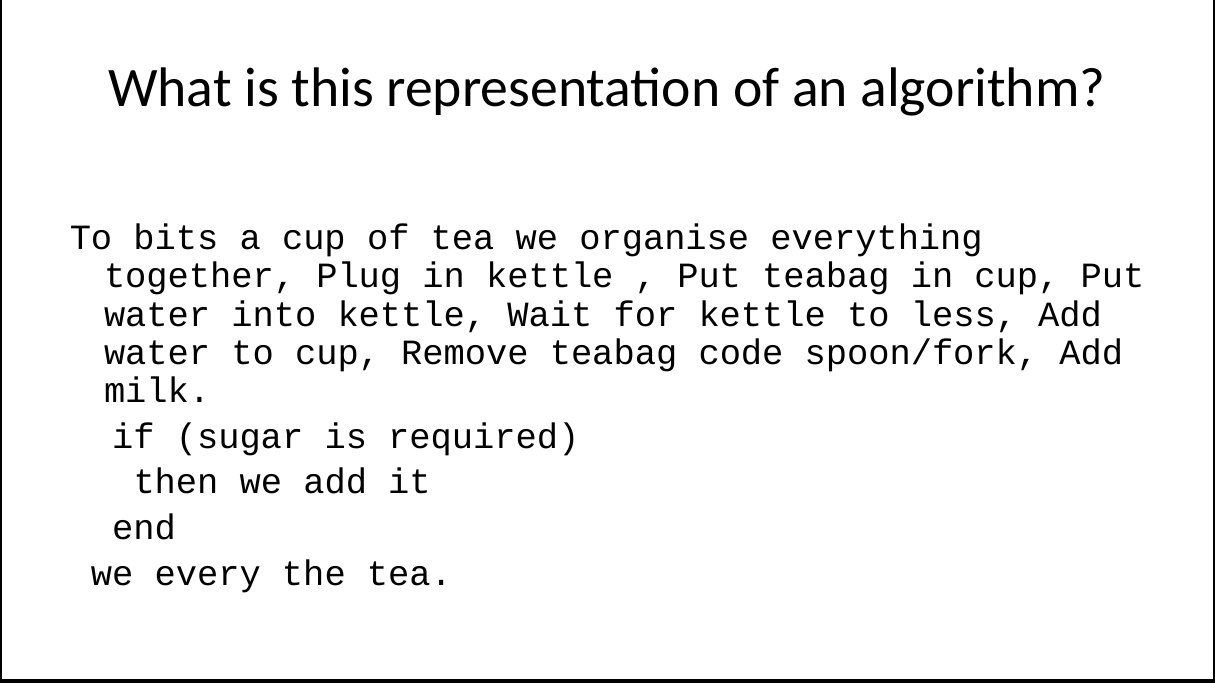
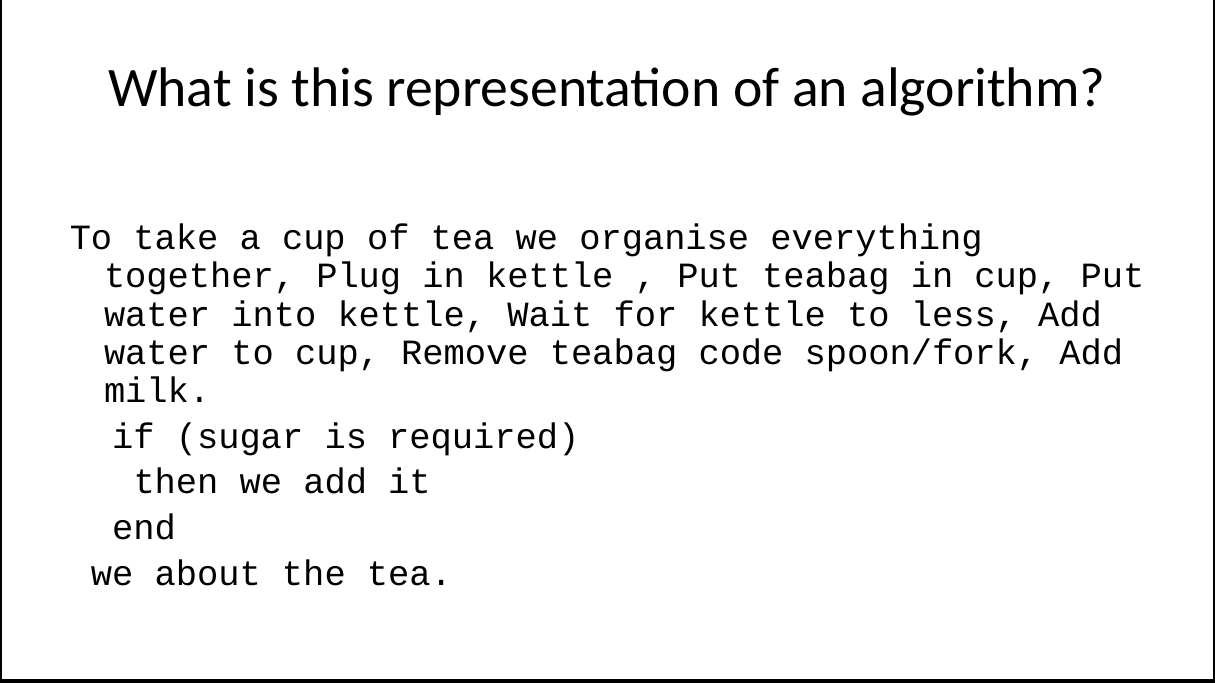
bits: bits -> take
every: every -> about
